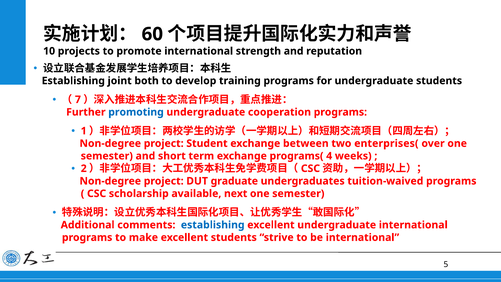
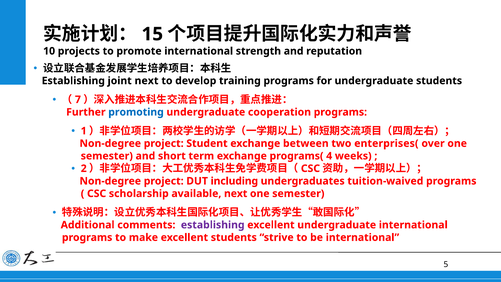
60: 60 -> 15
joint both: both -> next
graduate: graduate -> including
establishing at (213, 225) colour: blue -> purple
